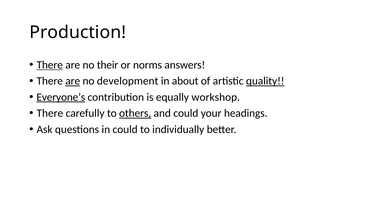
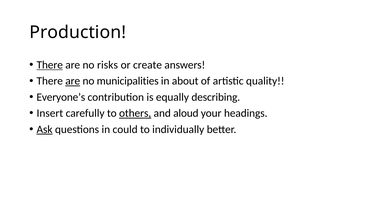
their: their -> risks
norms: norms -> create
development: development -> municipalities
quality underline: present -> none
Everyone’s underline: present -> none
workshop: workshop -> describing
There at (50, 114): There -> Insert
and could: could -> aloud
Ask underline: none -> present
